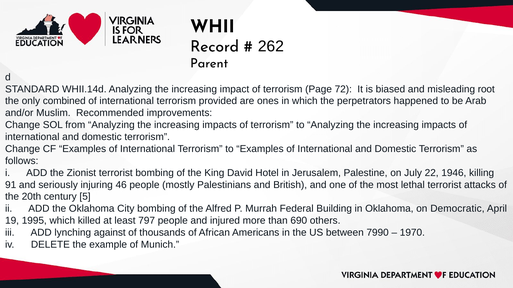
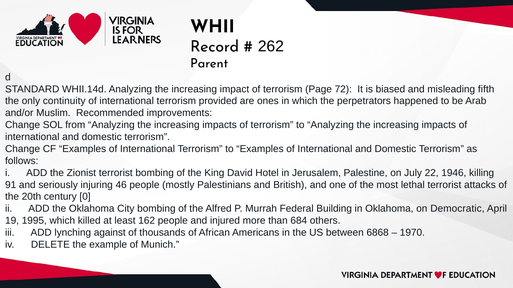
root: root -> fifth
combined: combined -> continuity
5: 5 -> 0
797: 797 -> 162
690: 690 -> 684
7990: 7990 -> 6868
